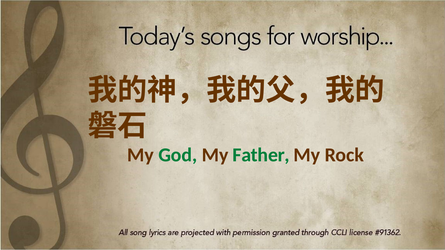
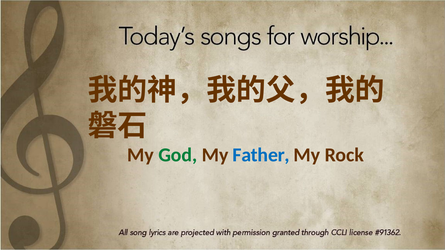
Father colour: green -> blue
